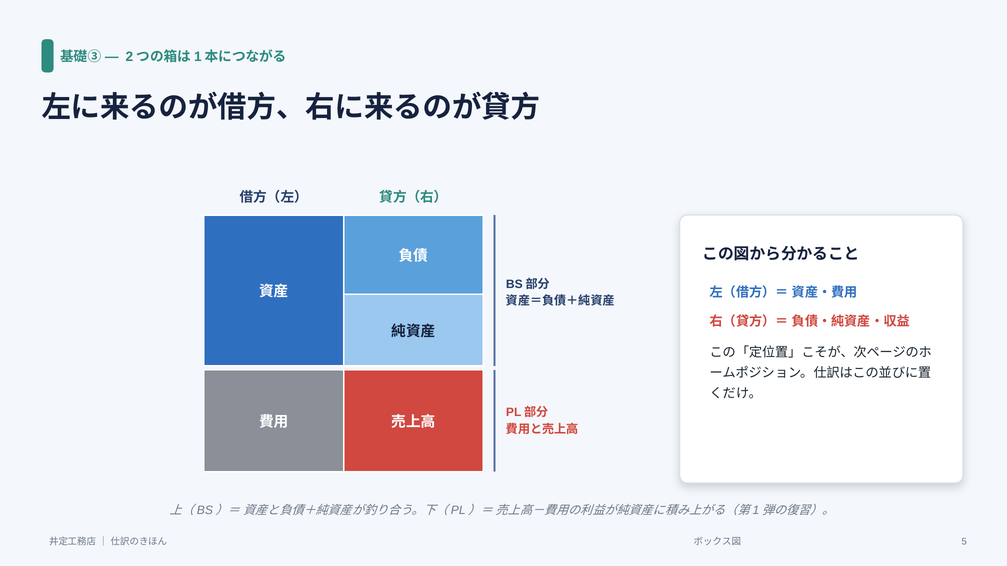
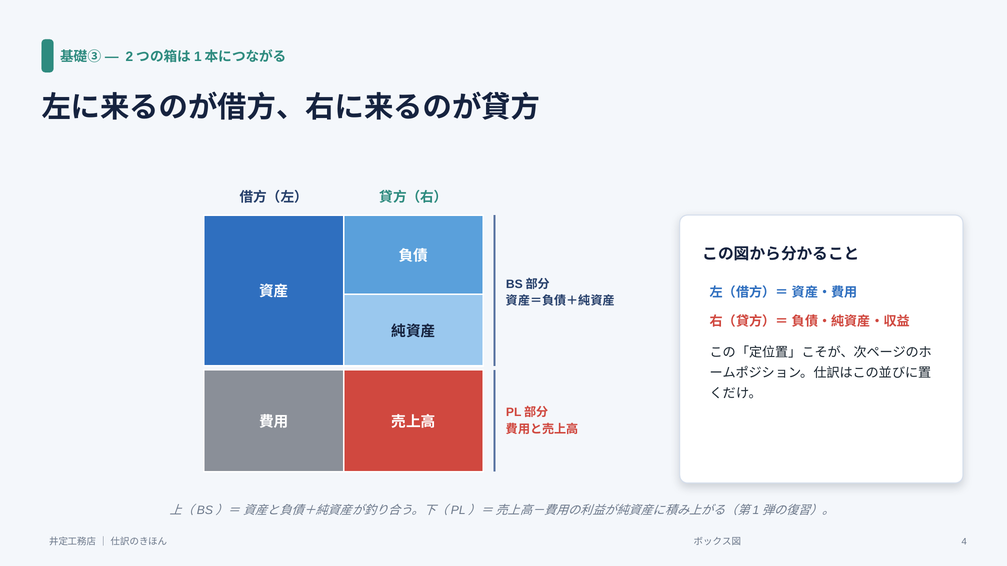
5: 5 -> 4
